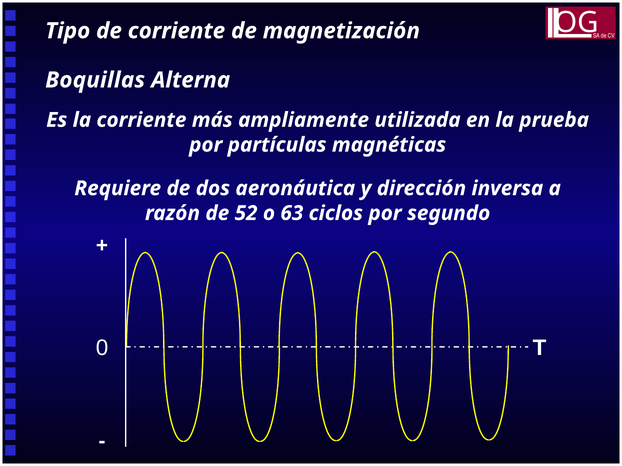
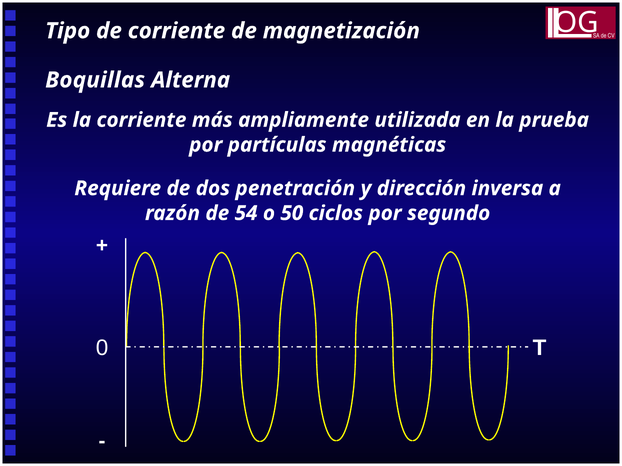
aeronáutica: aeronáutica -> penetración
52: 52 -> 54
63: 63 -> 50
